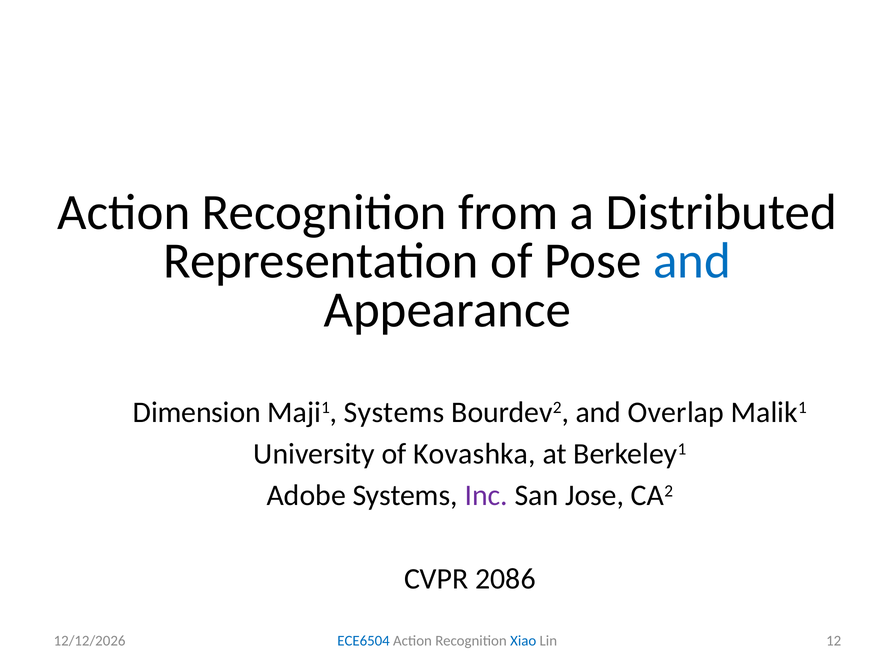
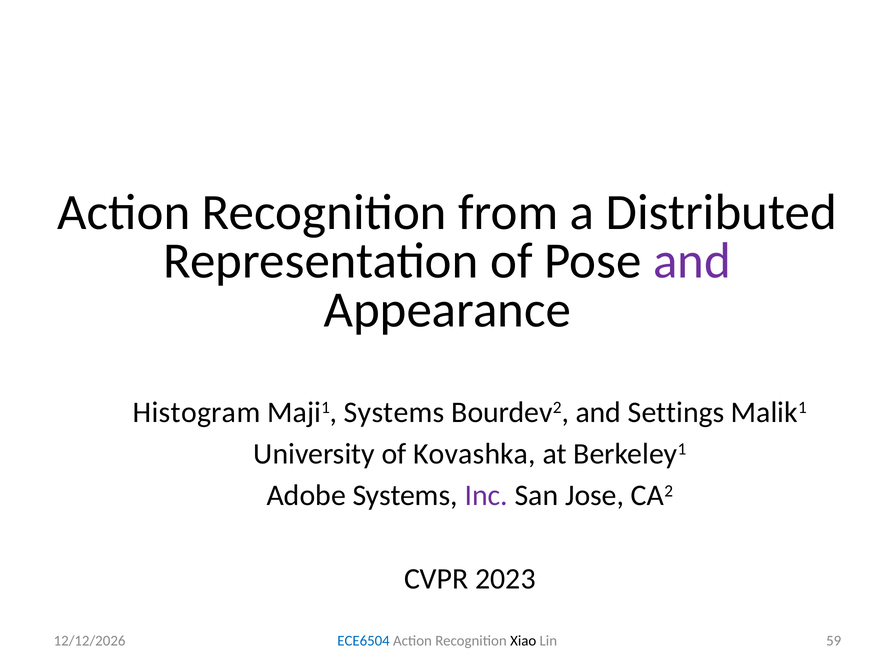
and at (692, 261) colour: blue -> purple
Dimension: Dimension -> Histogram
Overlap: Overlap -> Settings
2086: 2086 -> 2023
Xiao colour: blue -> black
12: 12 -> 59
